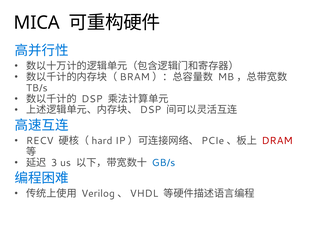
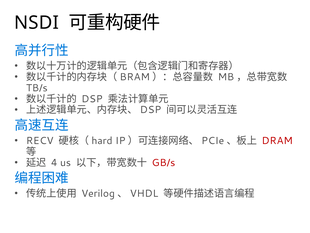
MICA: MICA -> NSDI
3: 3 -> 4
GB/s colour: blue -> red
